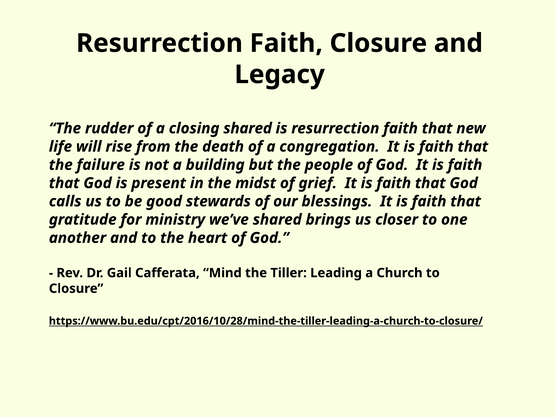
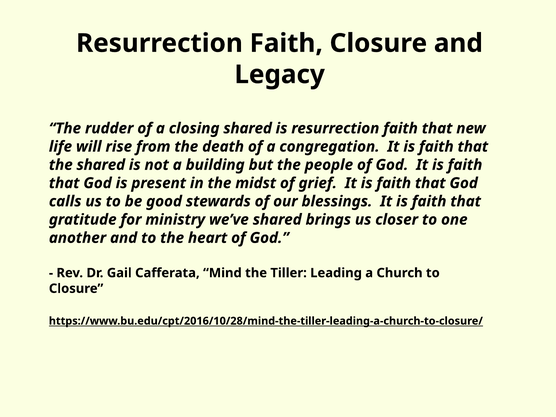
the failure: failure -> shared
